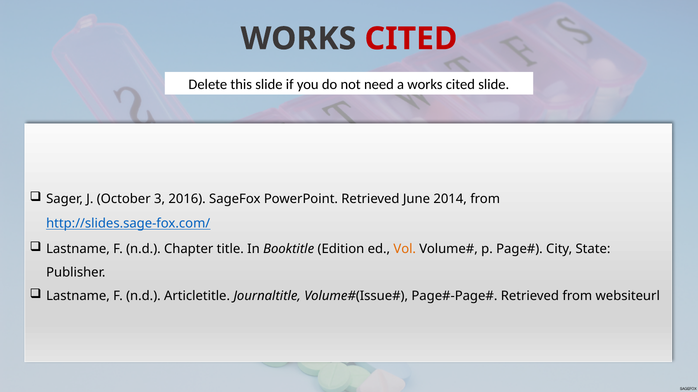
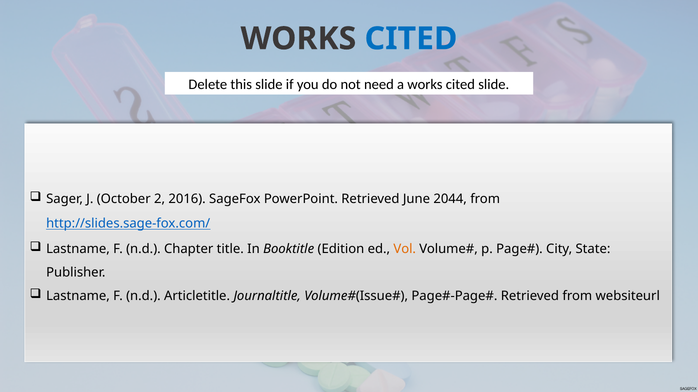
CITED at (411, 39) colour: red -> blue
3: 3 -> 2
2014: 2014 -> 2044
